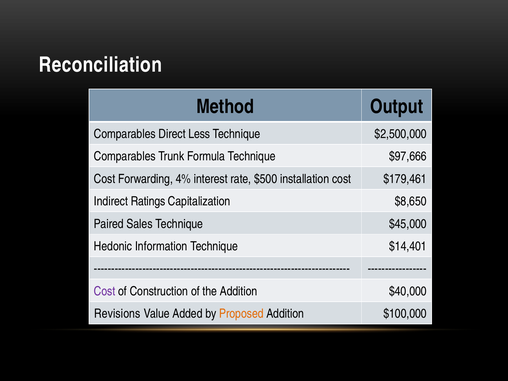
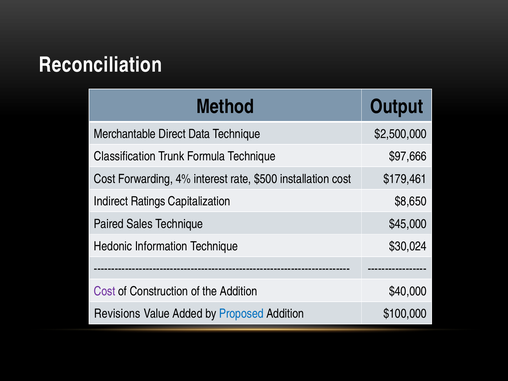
Comparables at (125, 134): Comparables -> Merchantable
Less: Less -> Data
Comparables at (125, 156): Comparables -> Classification
$14,401: $14,401 -> $30,024
Proposed colour: orange -> blue
